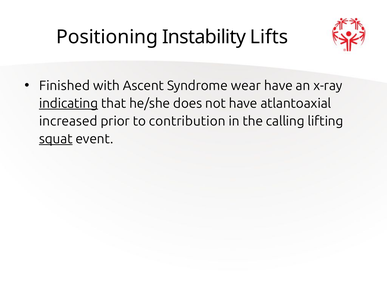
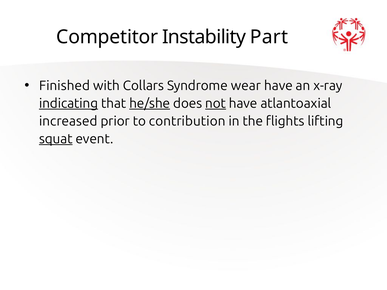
Positioning: Positioning -> Competitor
Lifts: Lifts -> Part
Ascent: Ascent -> Collars
he/she underline: none -> present
not underline: none -> present
calling: calling -> flights
